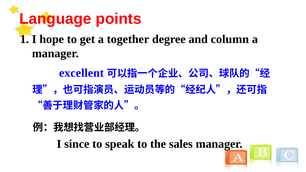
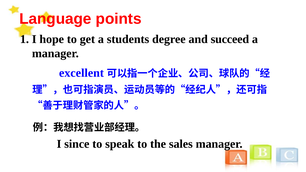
together: together -> students
column: column -> succeed
